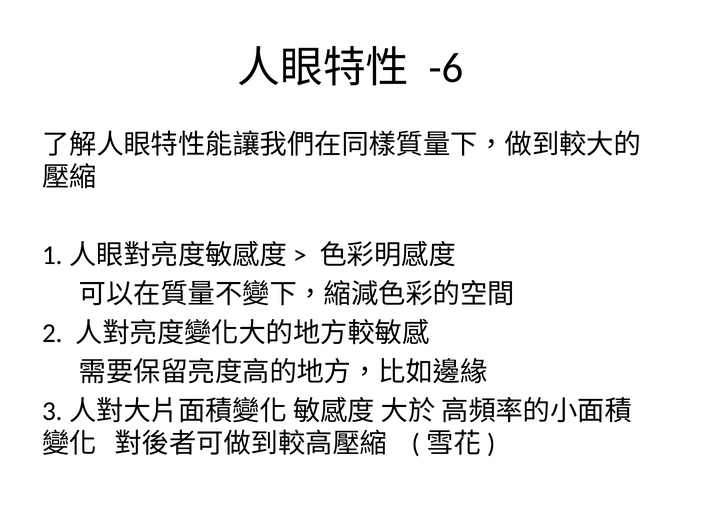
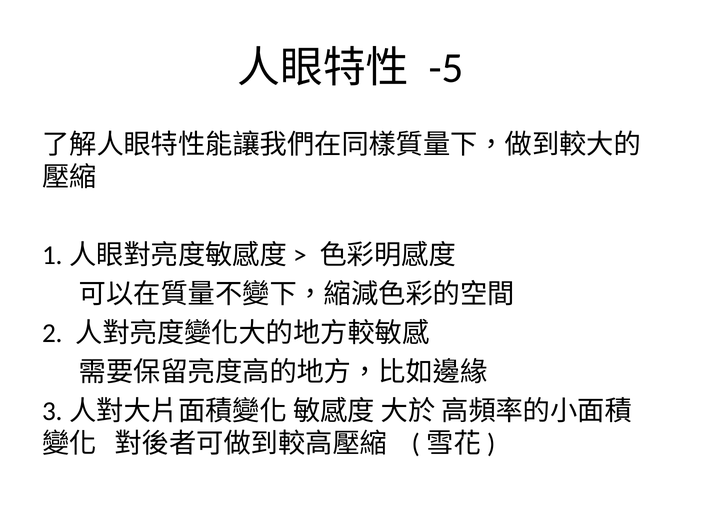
-6: -6 -> -5
